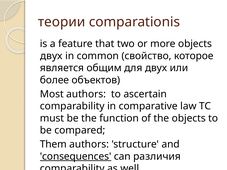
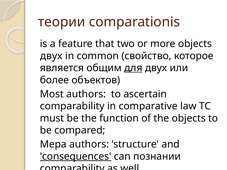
для underline: none -> present
Them: Them -> Мера
различия: различия -> познании
